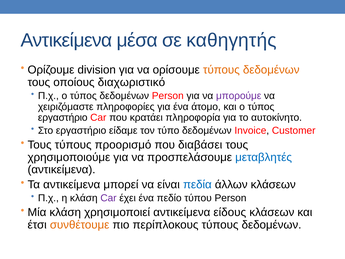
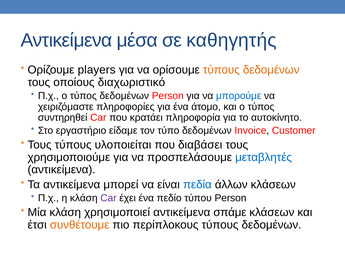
division: division -> players
μπορούμε colour: purple -> blue
εργαστήριο at (63, 117): εργαστήριο -> συντηρηθεί
προορισμό: προορισμό -> υλοποιείται
είδους: είδους -> σπάμε
